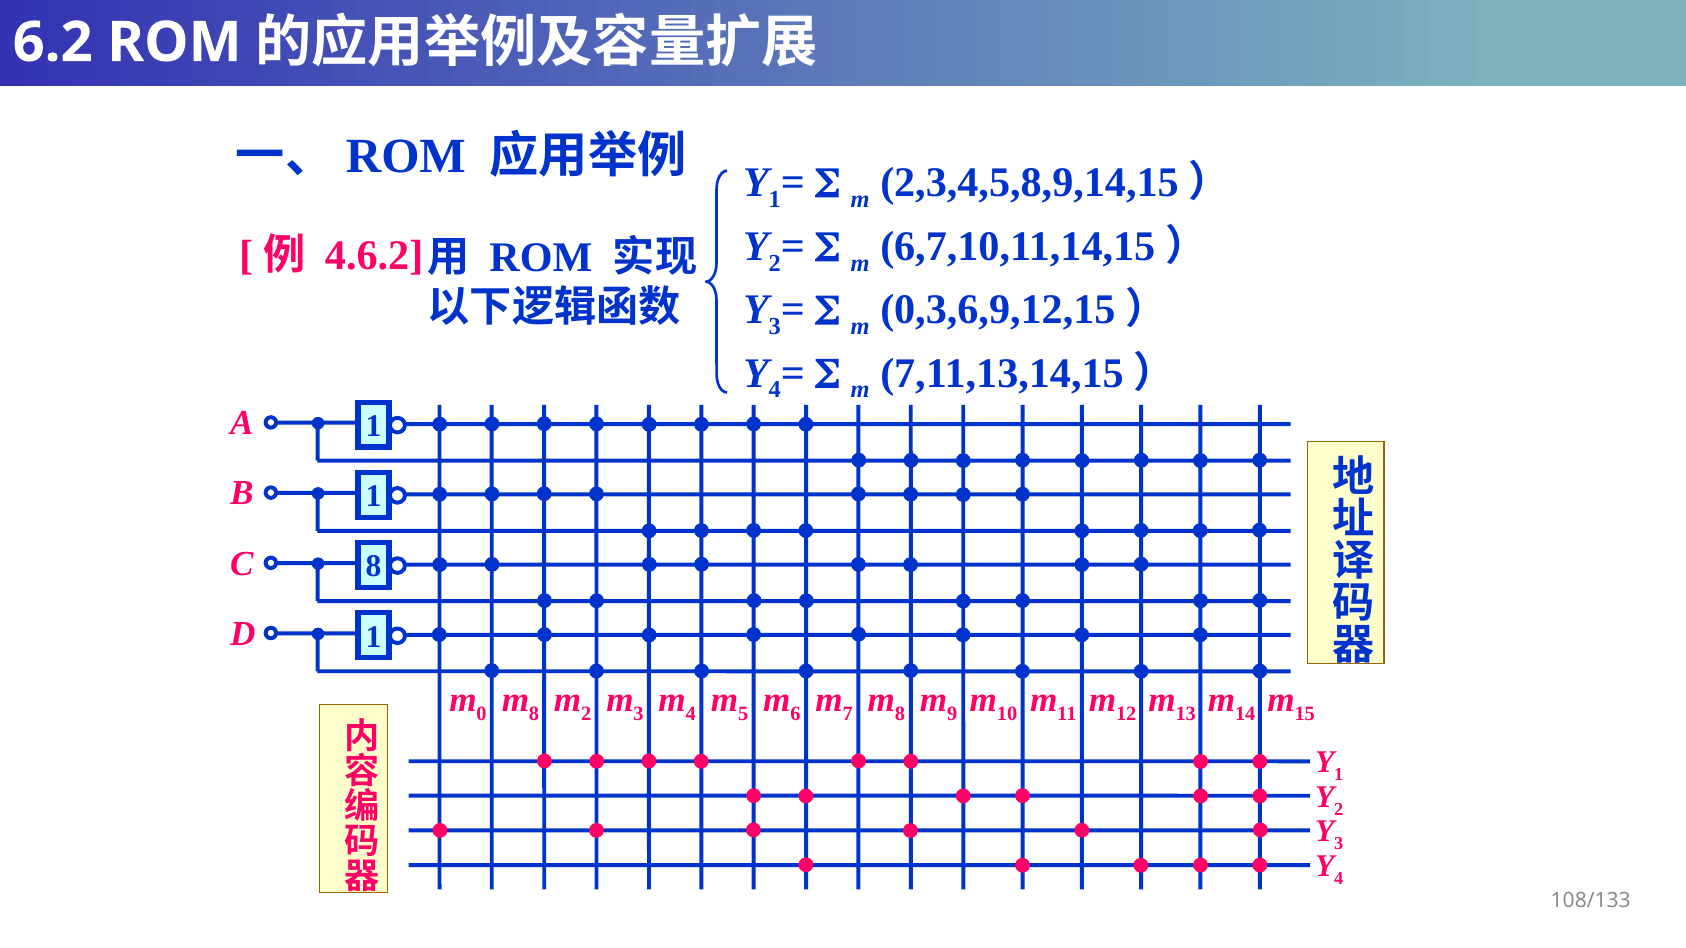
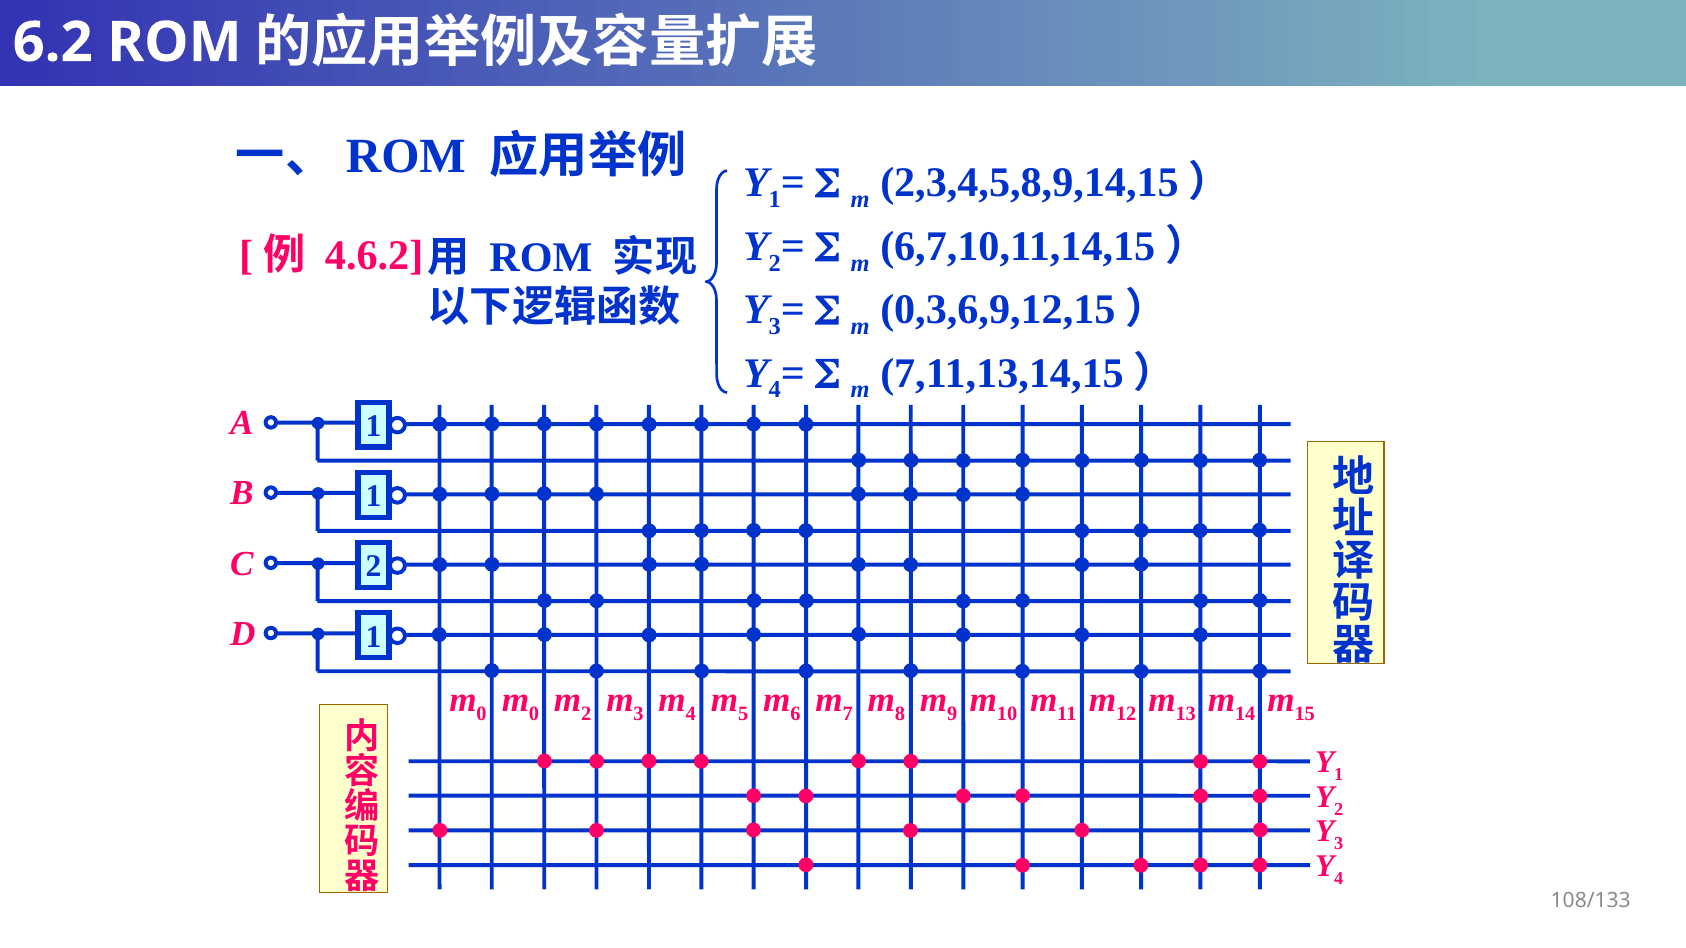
C 8: 8 -> 2
8 at (534, 714): 8 -> 0
